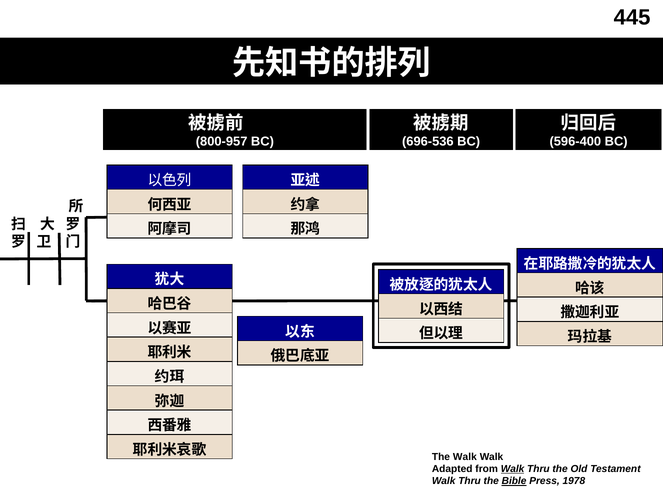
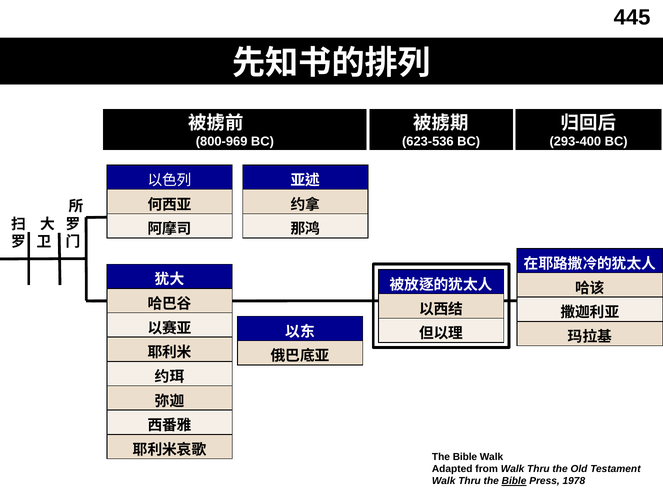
800-957: 800-957 -> 800-969
696-536: 696-536 -> 623-536
596-400: 596-400 -> 293-400
Walk at (465, 457): Walk -> Bible
Walk at (513, 469) underline: present -> none
